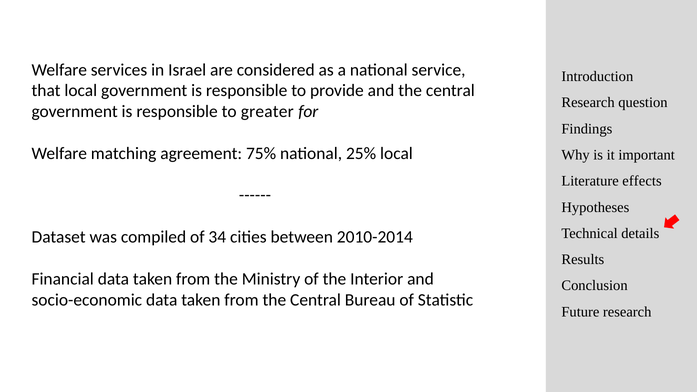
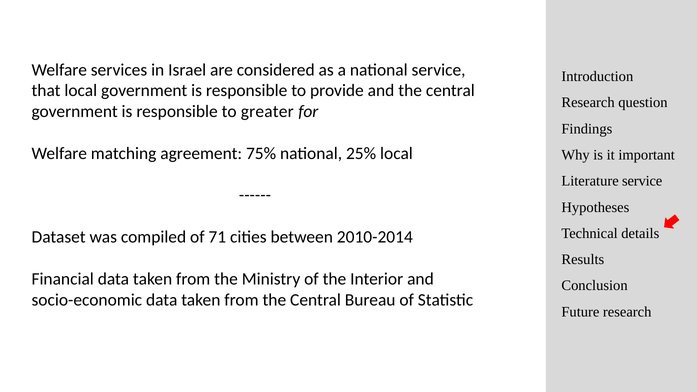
Literature effects: effects -> service
34: 34 -> 71
